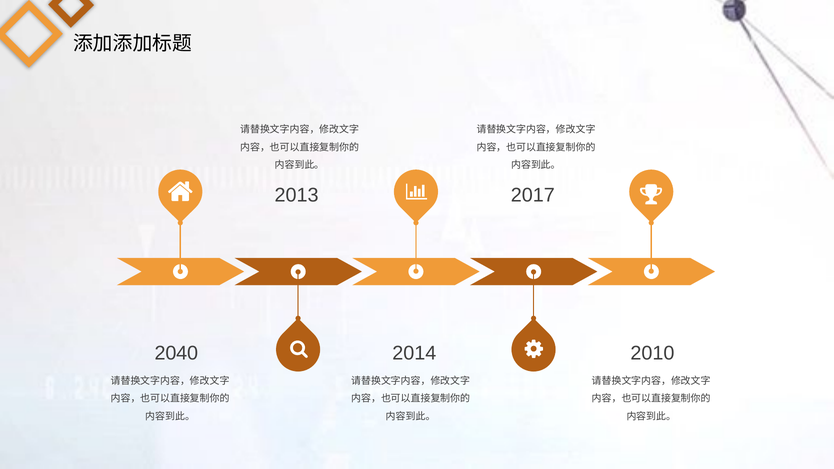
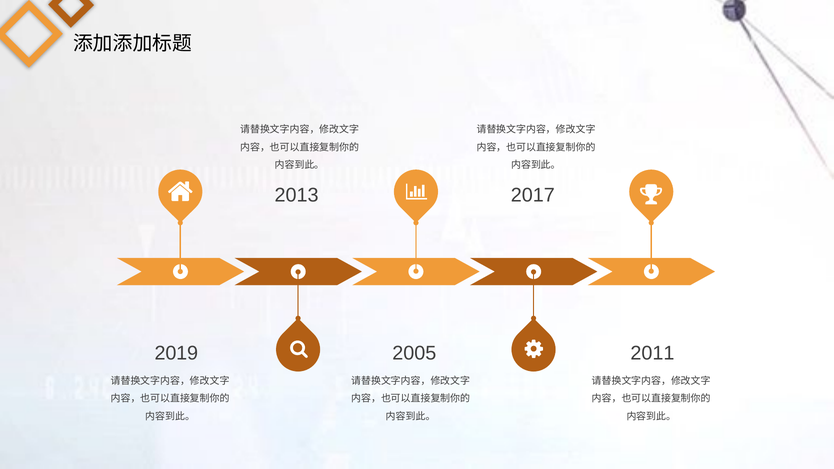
2040: 2040 -> 2019
2014: 2014 -> 2005
2010: 2010 -> 2011
